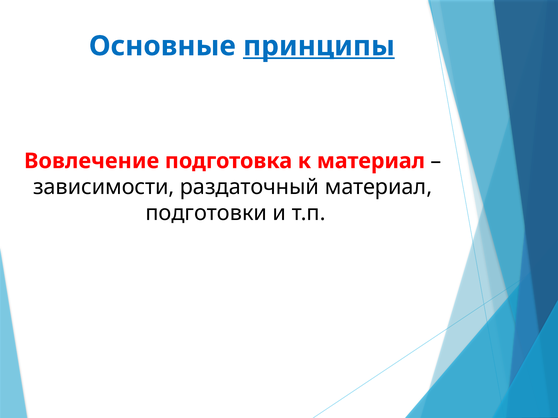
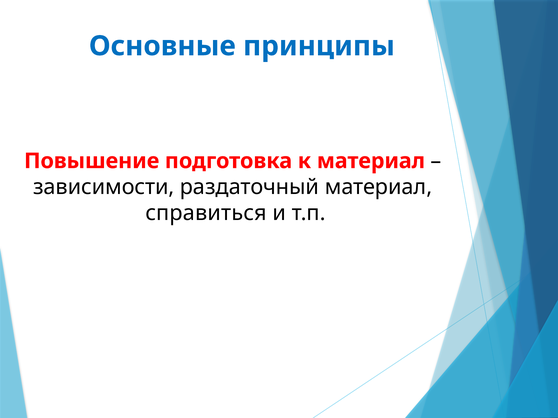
принципы underline: present -> none
Вовлечение: Вовлечение -> Повышение
подготовки: подготовки -> справиться
